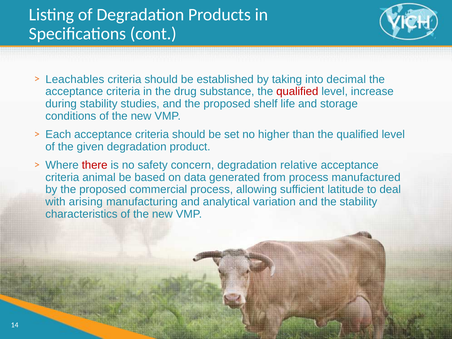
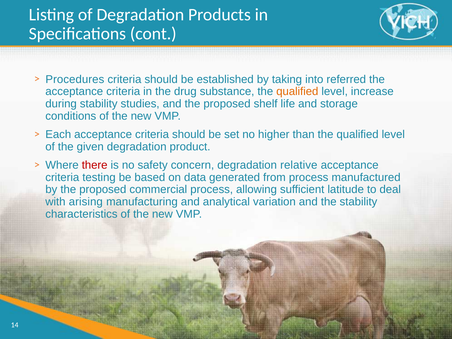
Leachables: Leachables -> Procedures
decimal: decimal -> referred
qualified at (297, 92) colour: red -> orange
animal: animal -> testing
